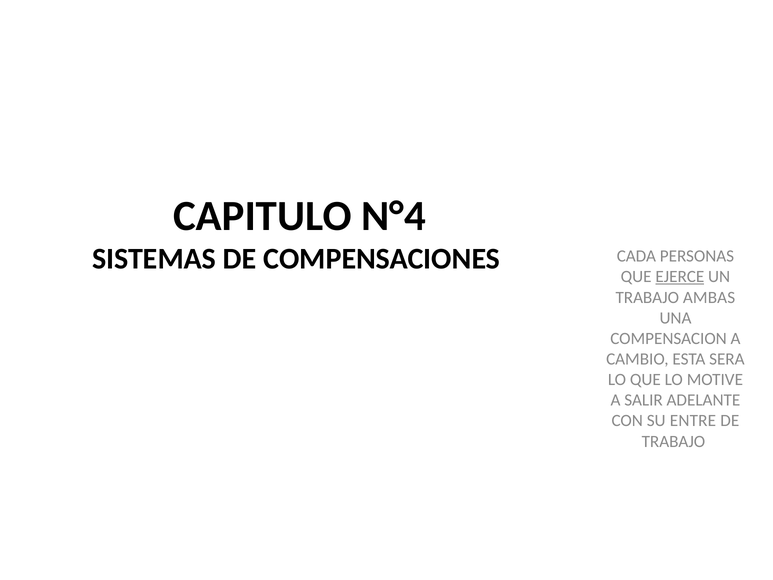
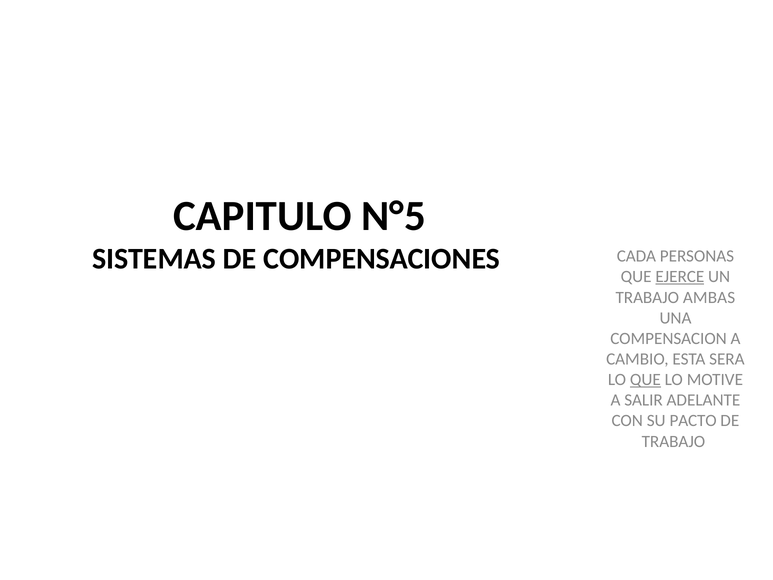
N°4: N°4 -> N°5
QUE at (645, 379) underline: none -> present
ENTRE: ENTRE -> PACTO
